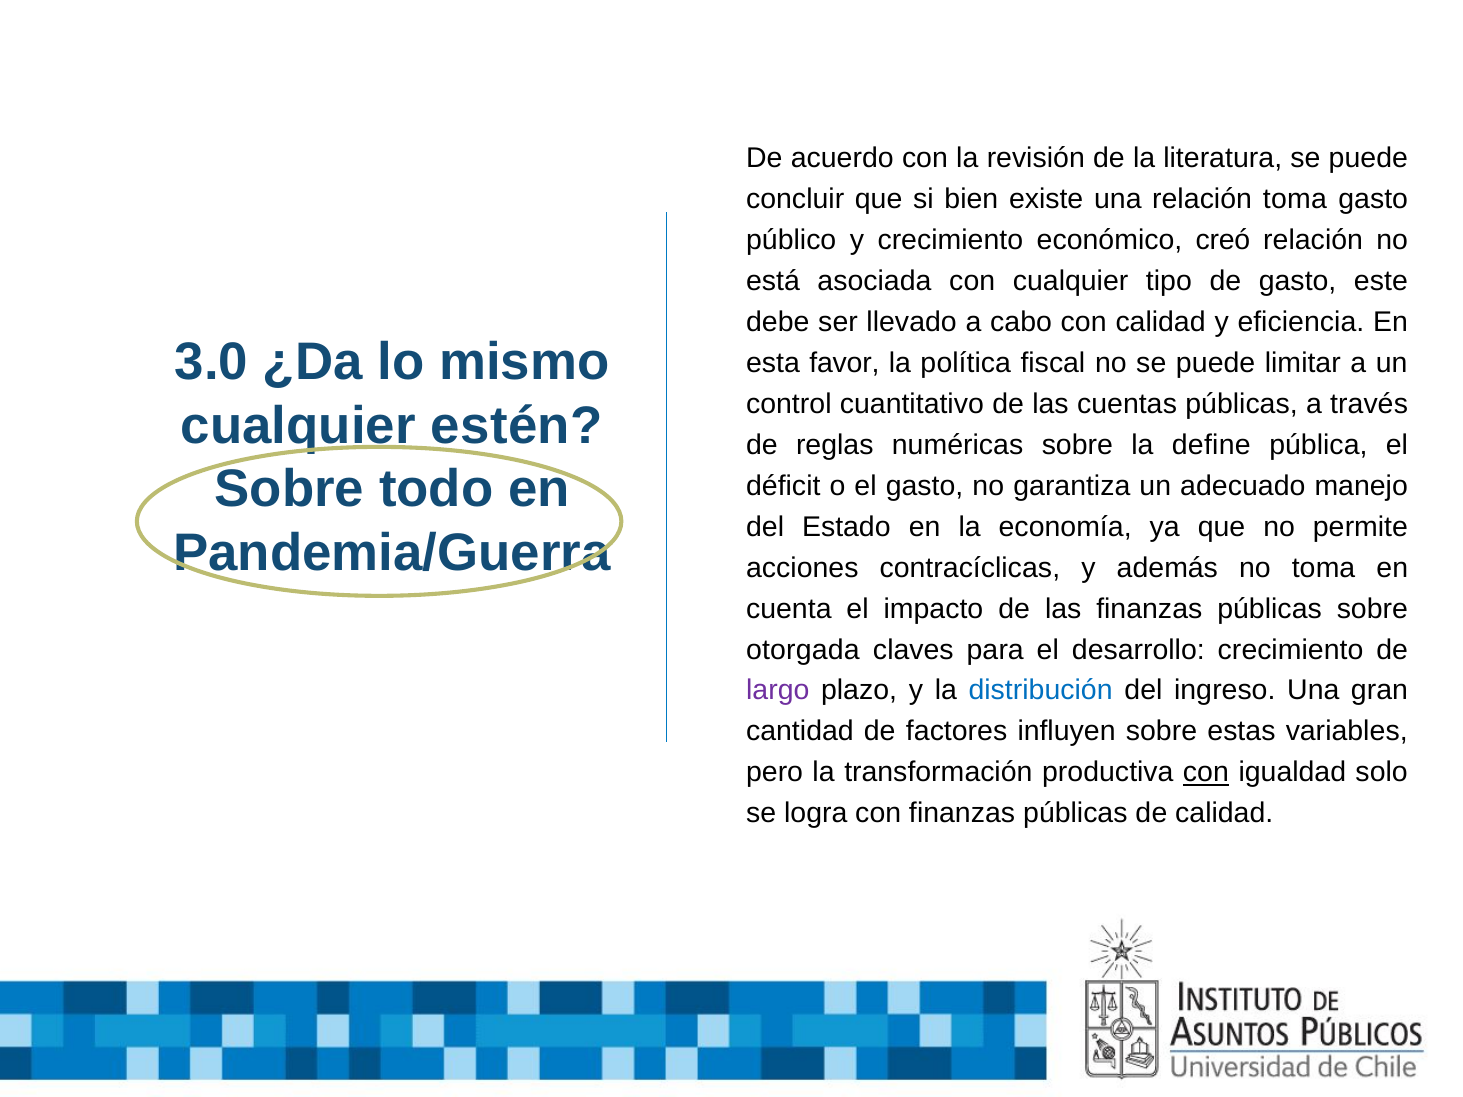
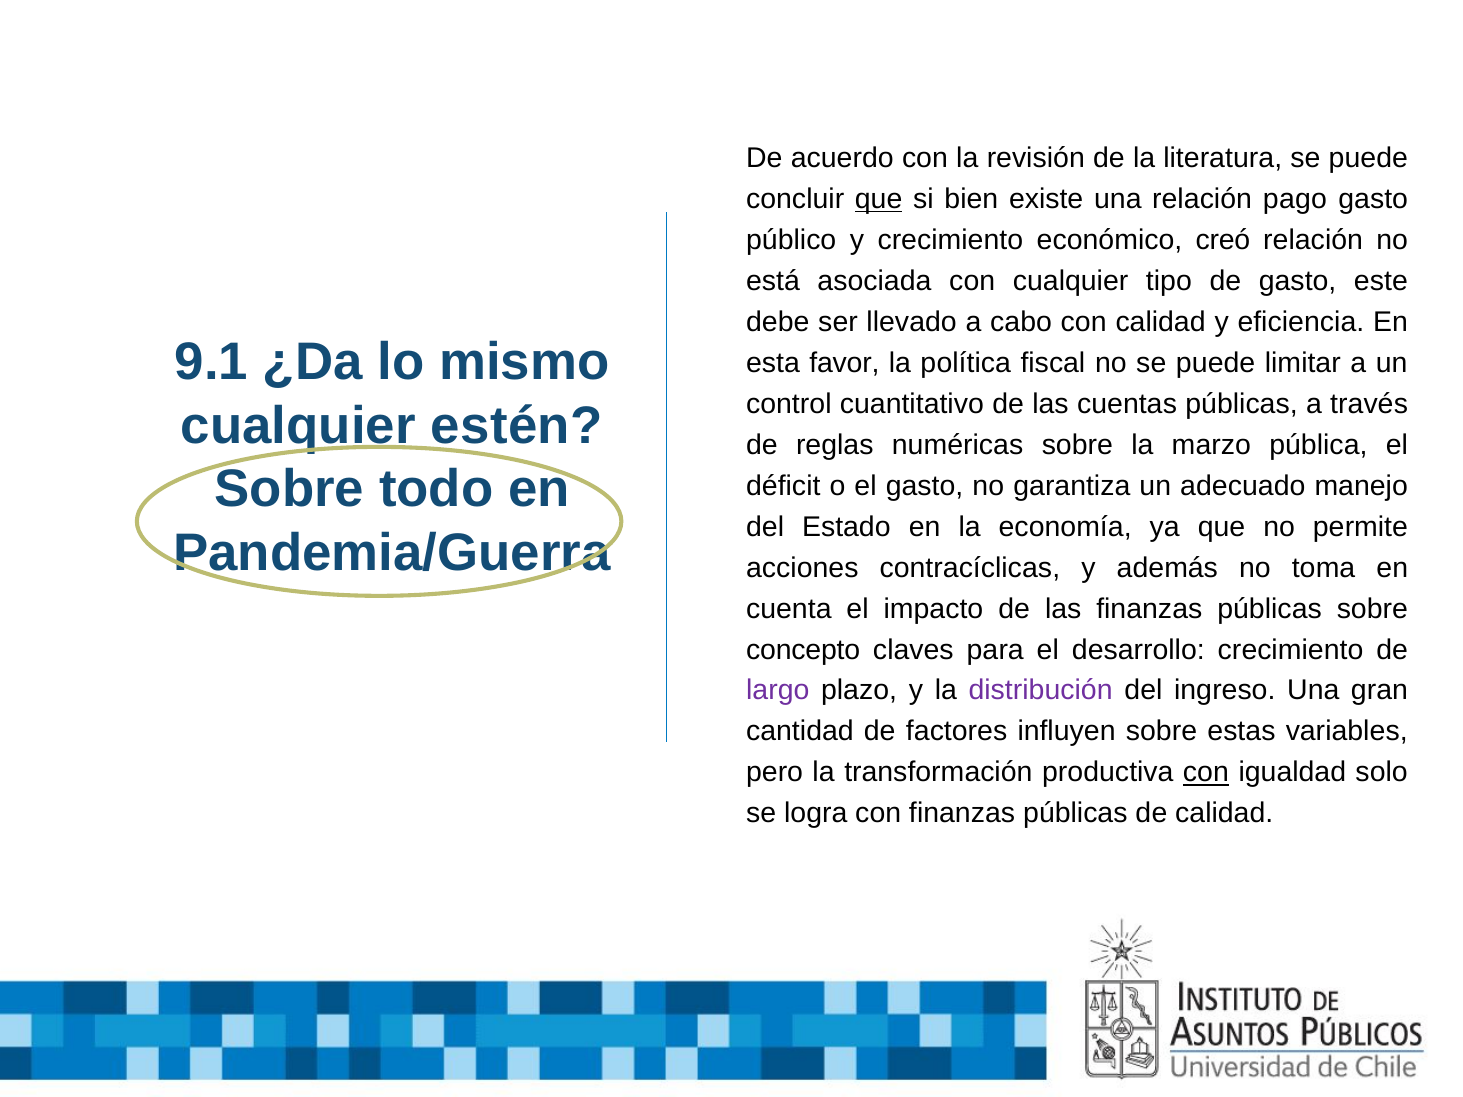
que at (879, 199) underline: none -> present
relación toma: toma -> pago
3.0: 3.0 -> 9.1
define: define -> marzo
otorgada: otorgada -> concepto
distribución colour: blue -> purple
